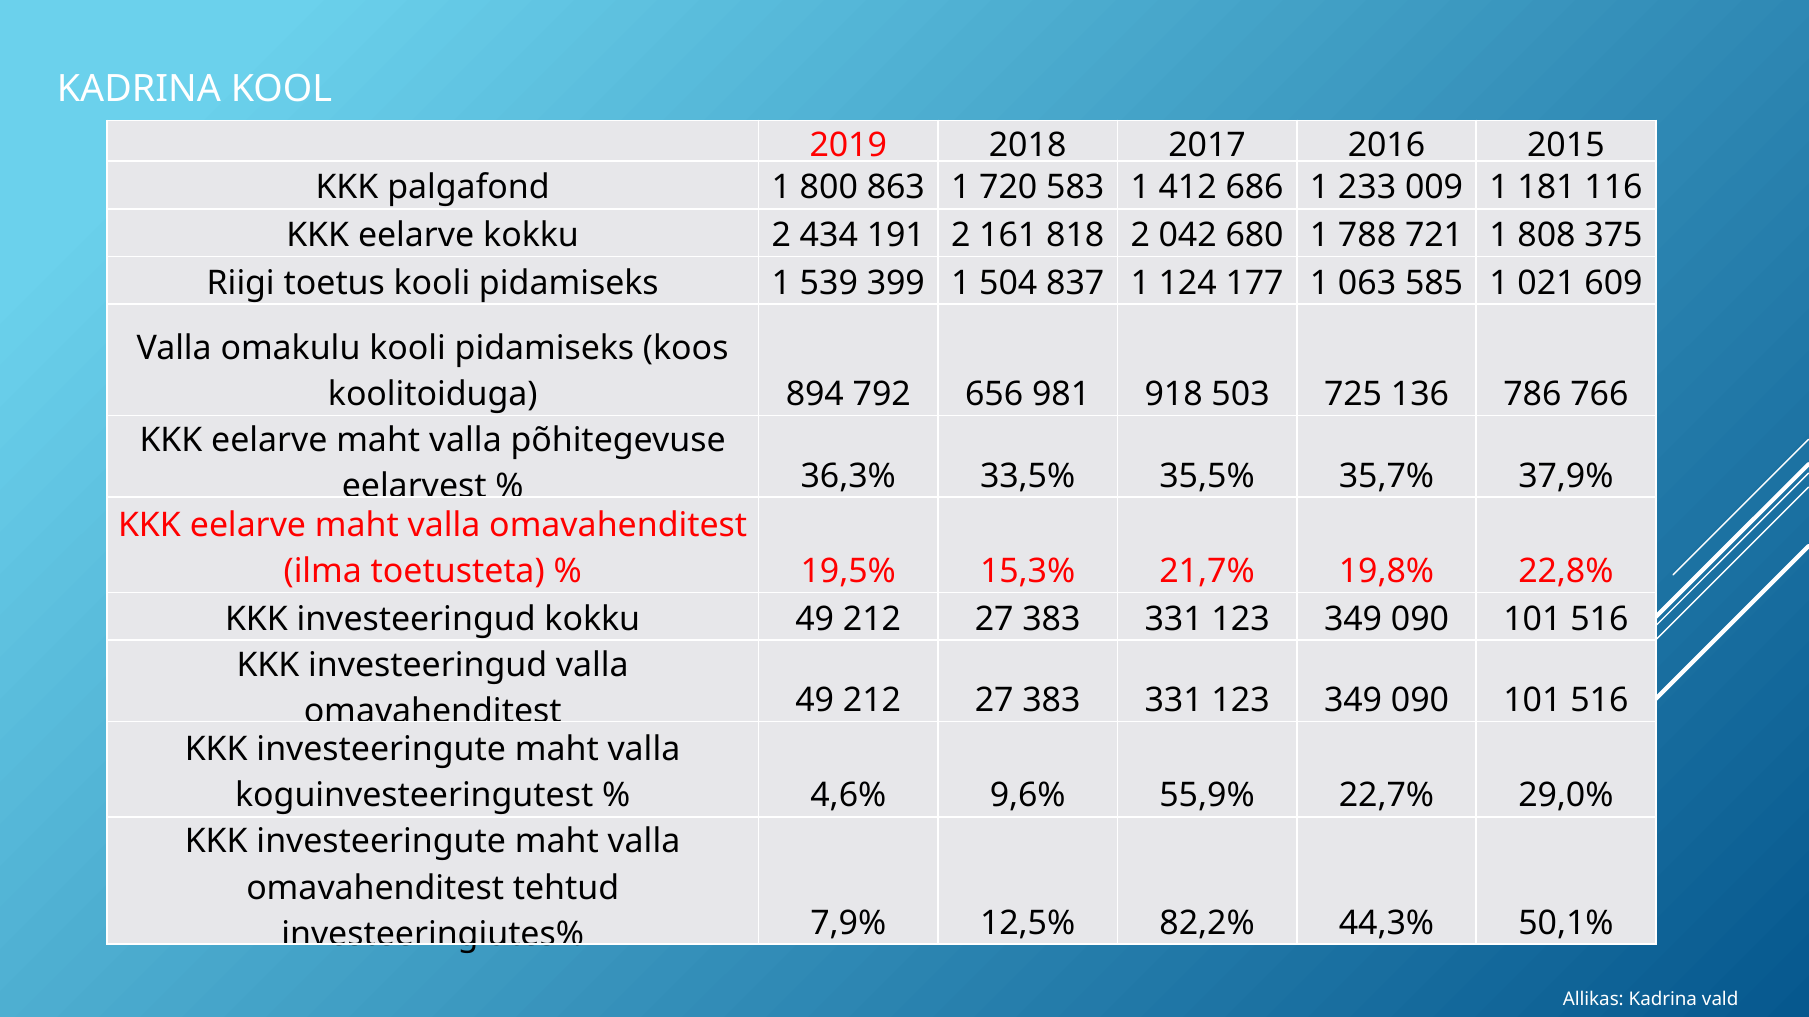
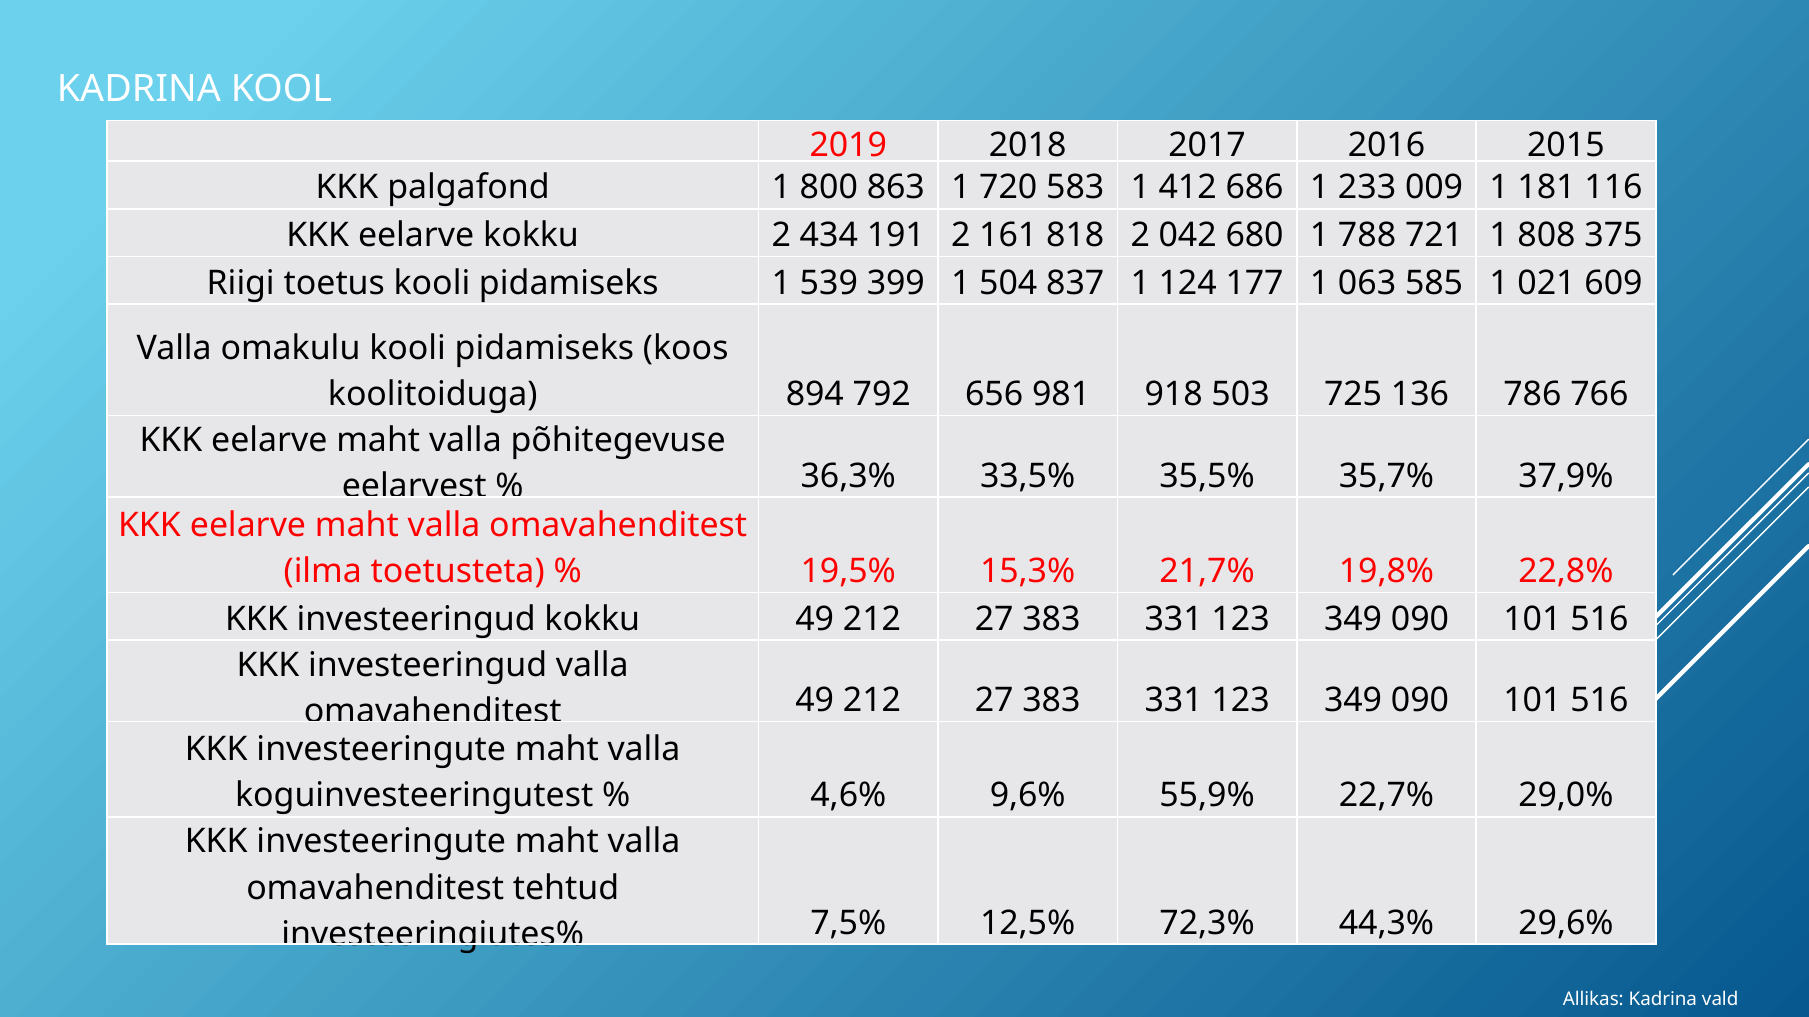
7,9%: 7,9% -> 7,5%
82,2%: 82,2% -> 72,3%
50,1%: 50,1% -> 29,6%
